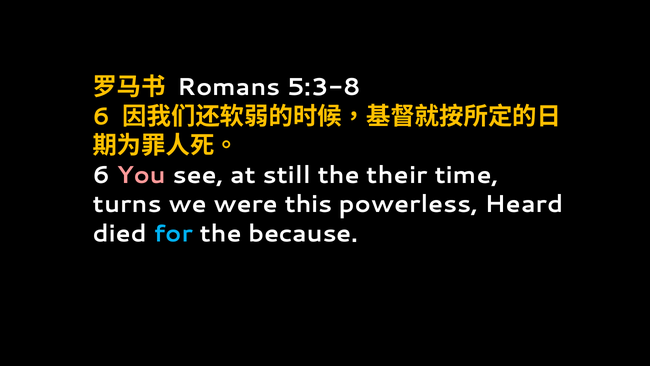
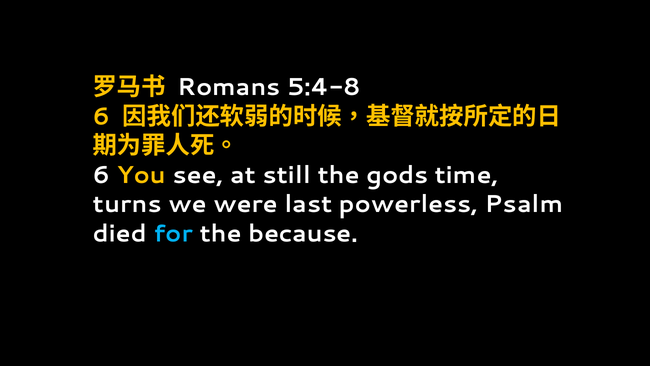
5:3-8: 5:3-8 -> 5:4-8
You colour: pink -> yellow
their: their -> gods
this: this -> last
Heard: Heard -> Psalm
